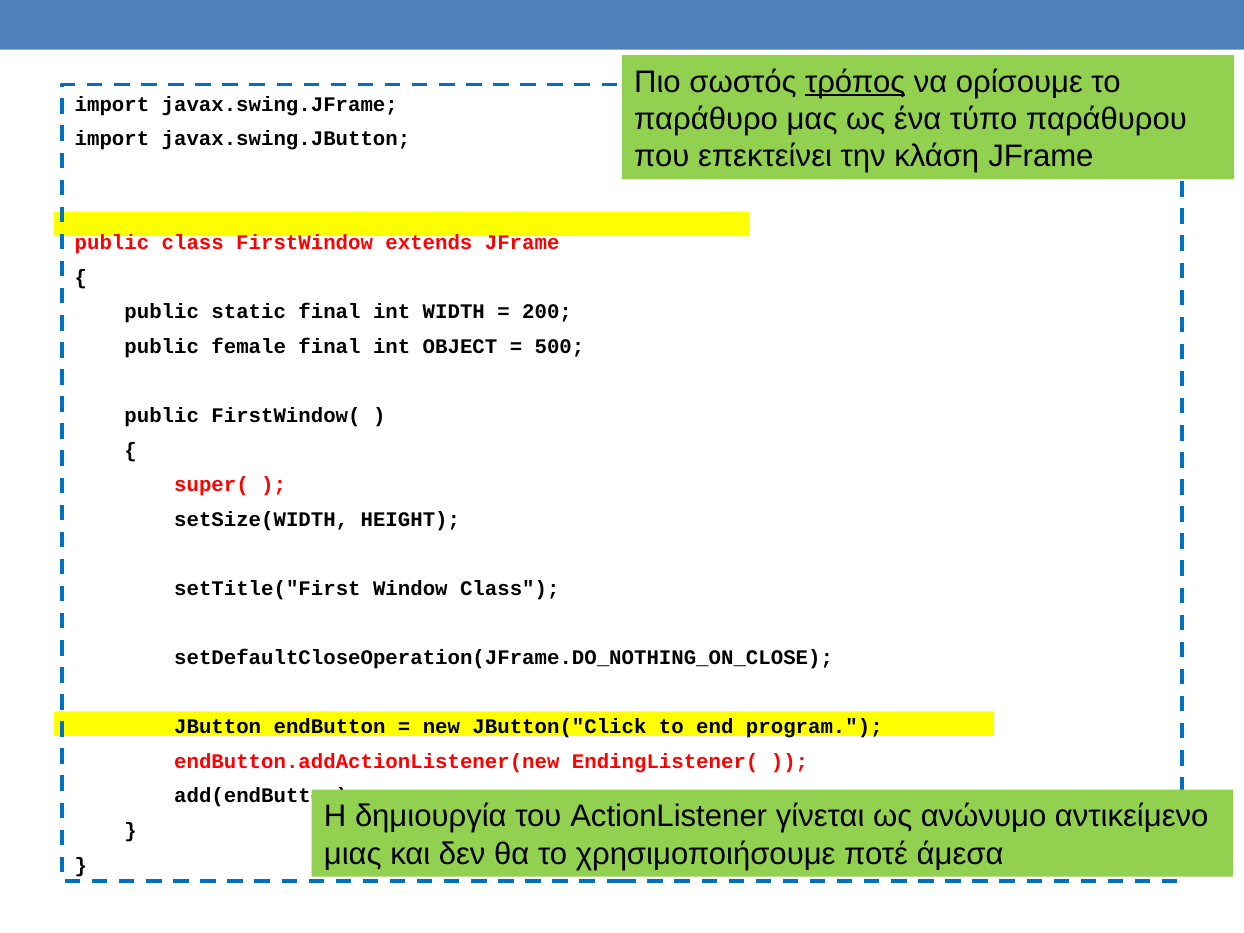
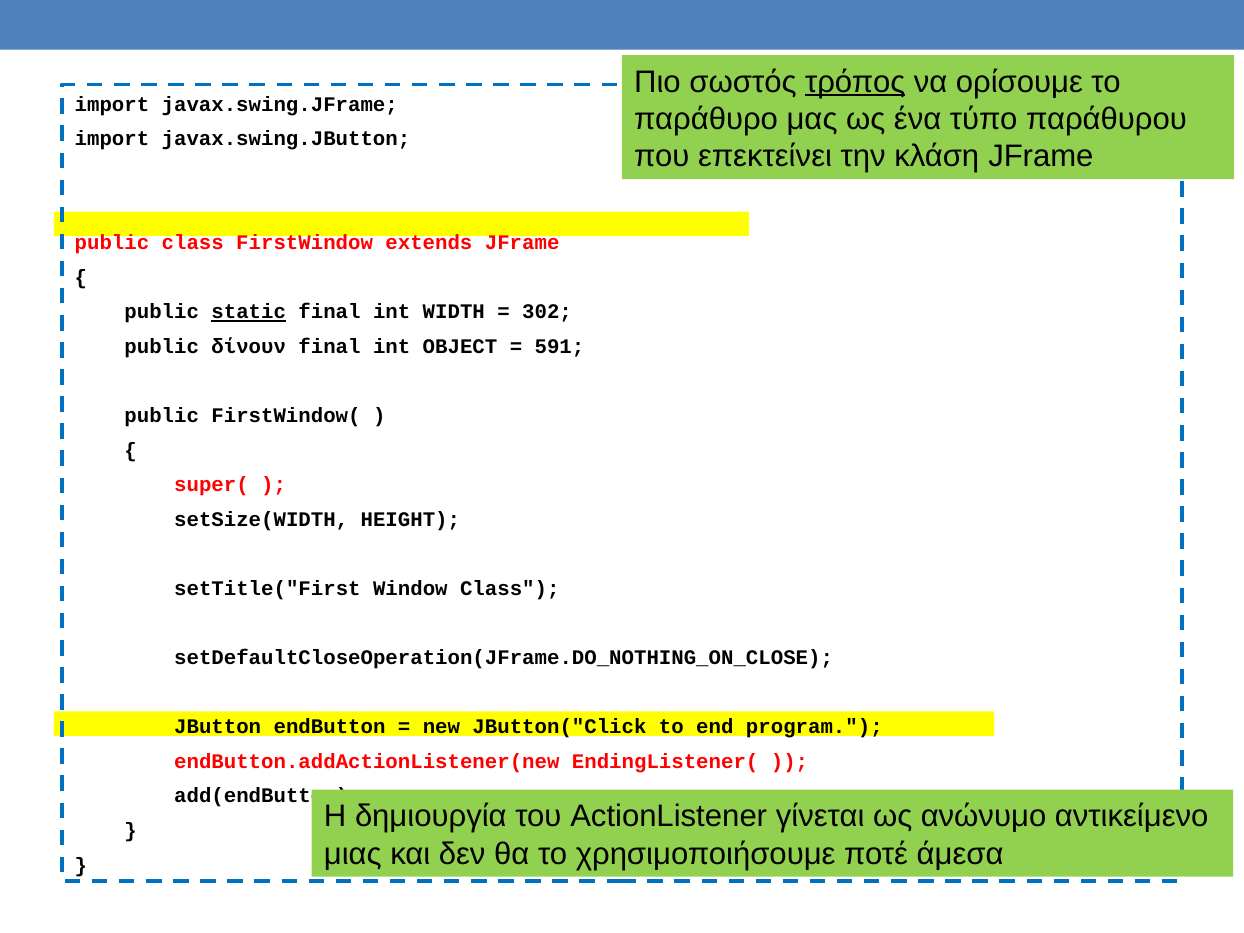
static underline: none -> present
200: 200 -> 302
female: female -> δίνουν
500: 500 -> 591
